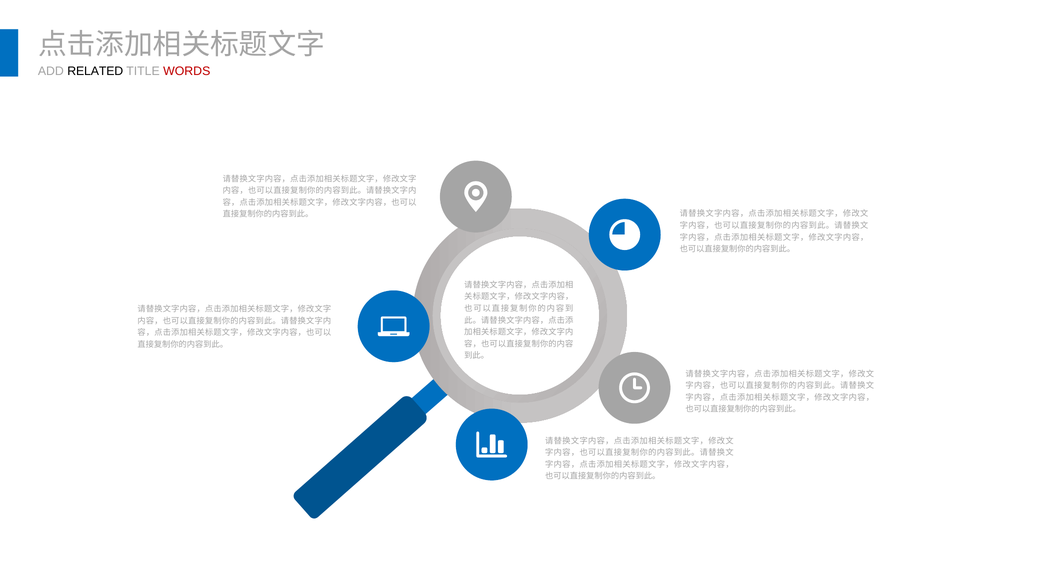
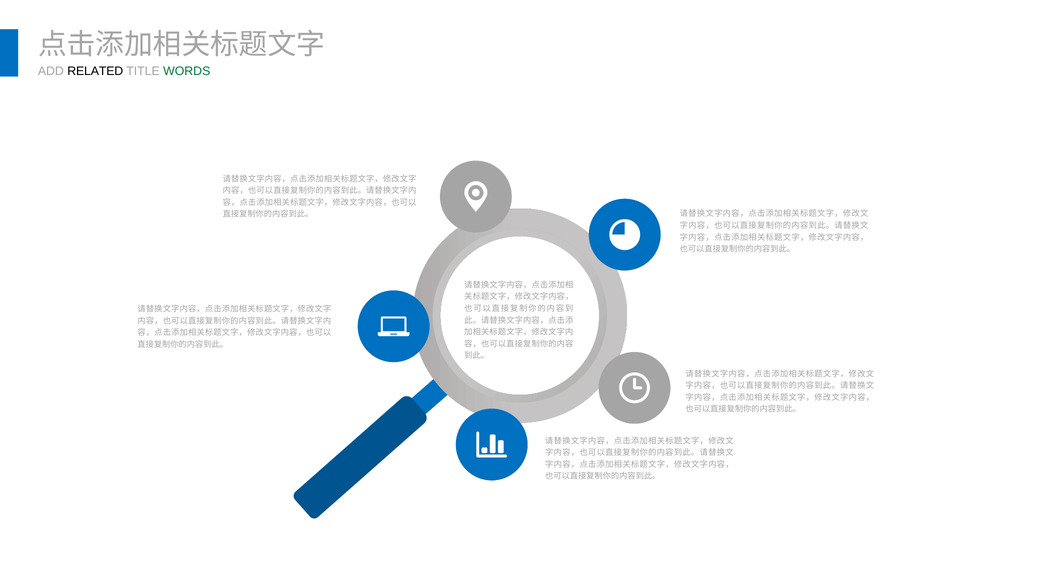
WORDS colour: red -> green
